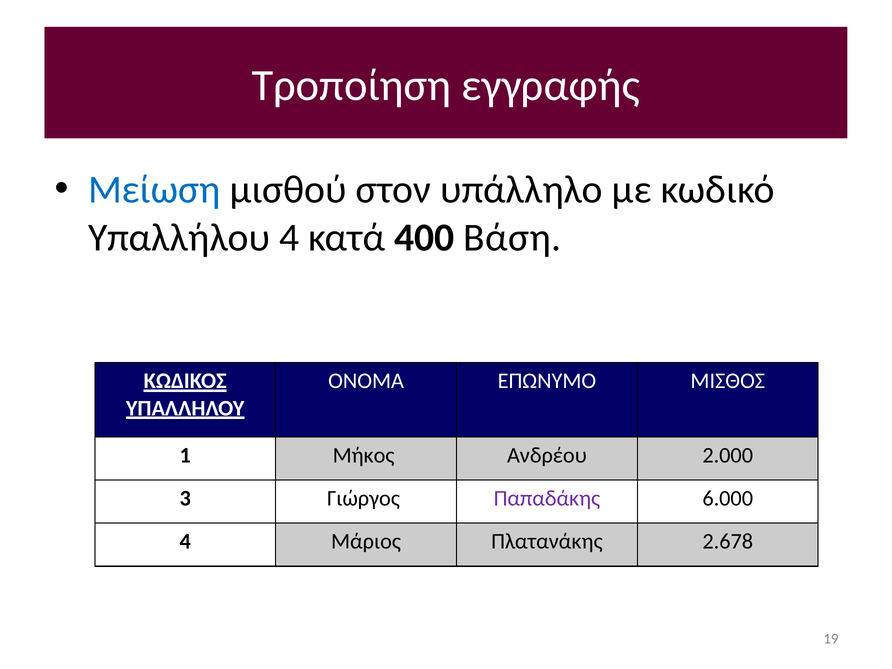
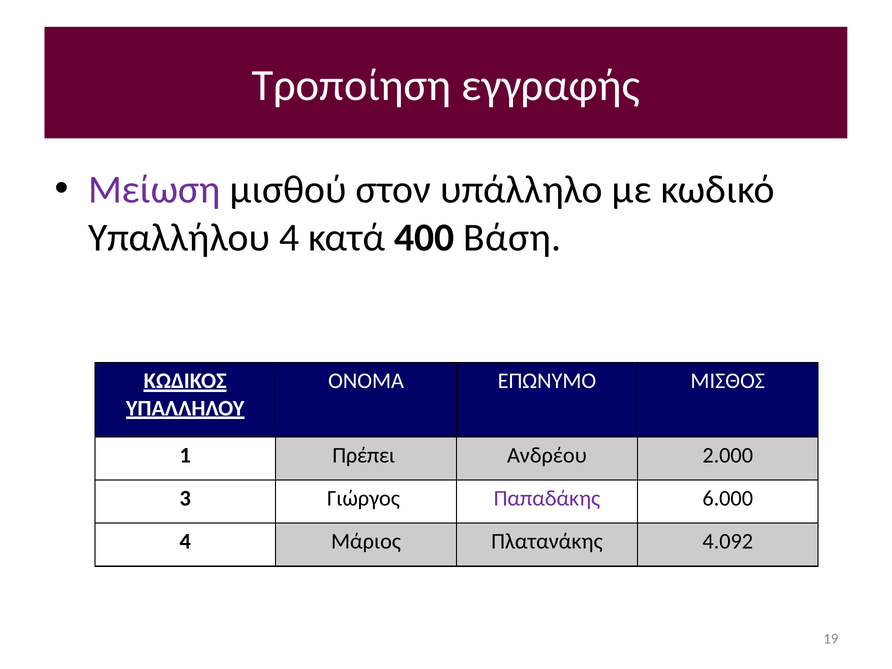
Μείωση colour: blue -> purple
Μήκος: Μήκος -> Πρέπει
2.678: 2.678 -> 4.092
